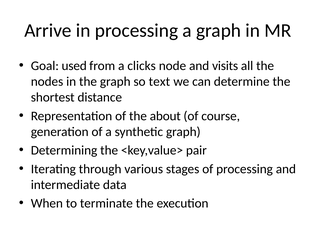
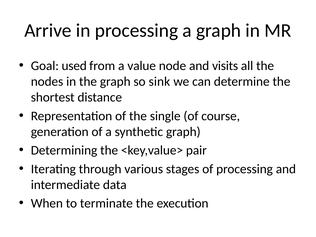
clicks: clicks -> value
text: text -> sink
about: about -> single
